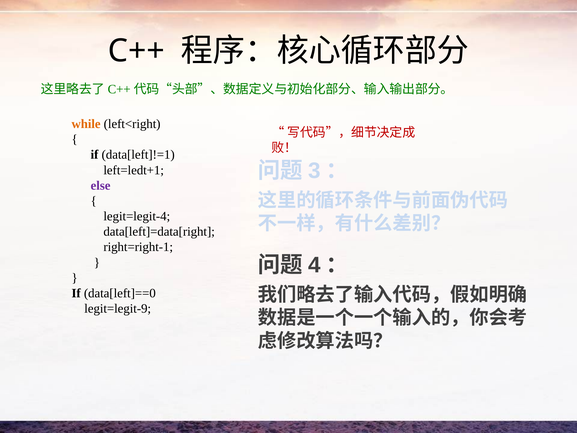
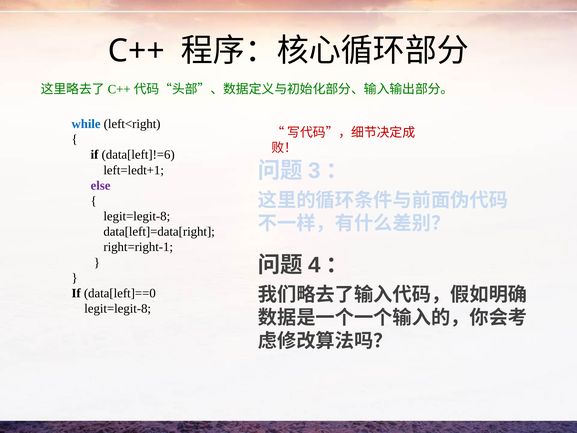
while colour: orange -> blue
data[left]!=1: data[left]!=1 -> data[left]!=6
legit=legit-4 at (137, 216): legit=legit-4 -> legit=legit-8
legit=legit-9 at (118, 308): legit=legit-9 -> legit=legit-8
